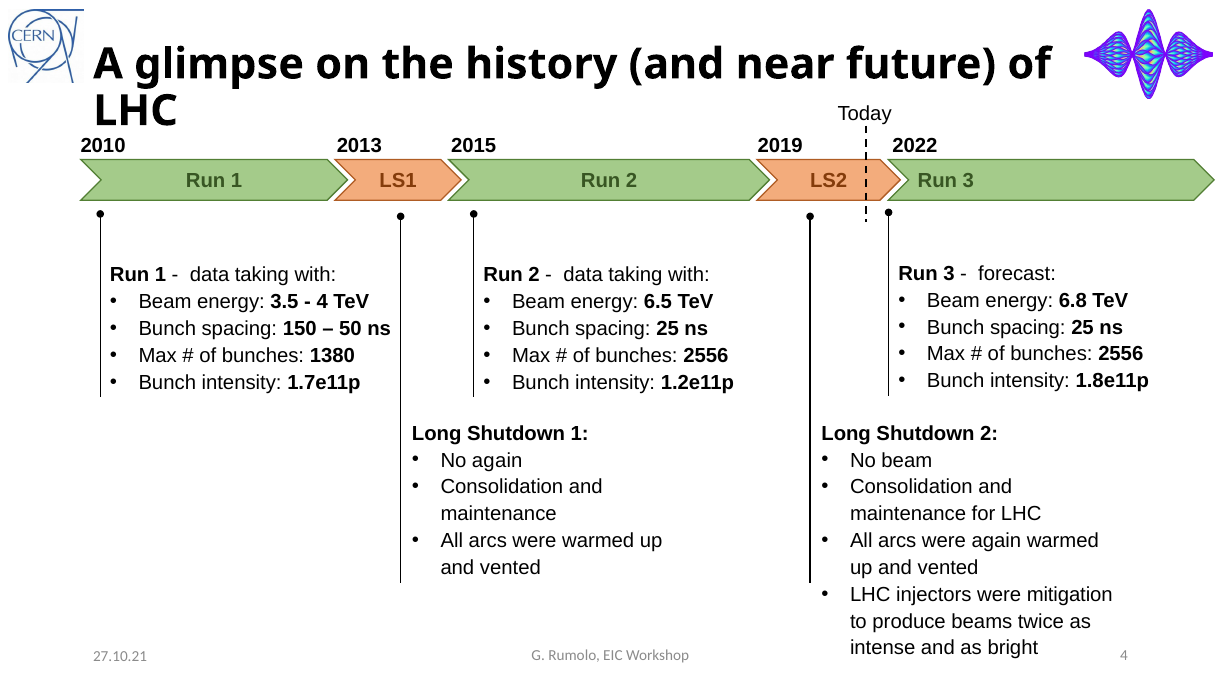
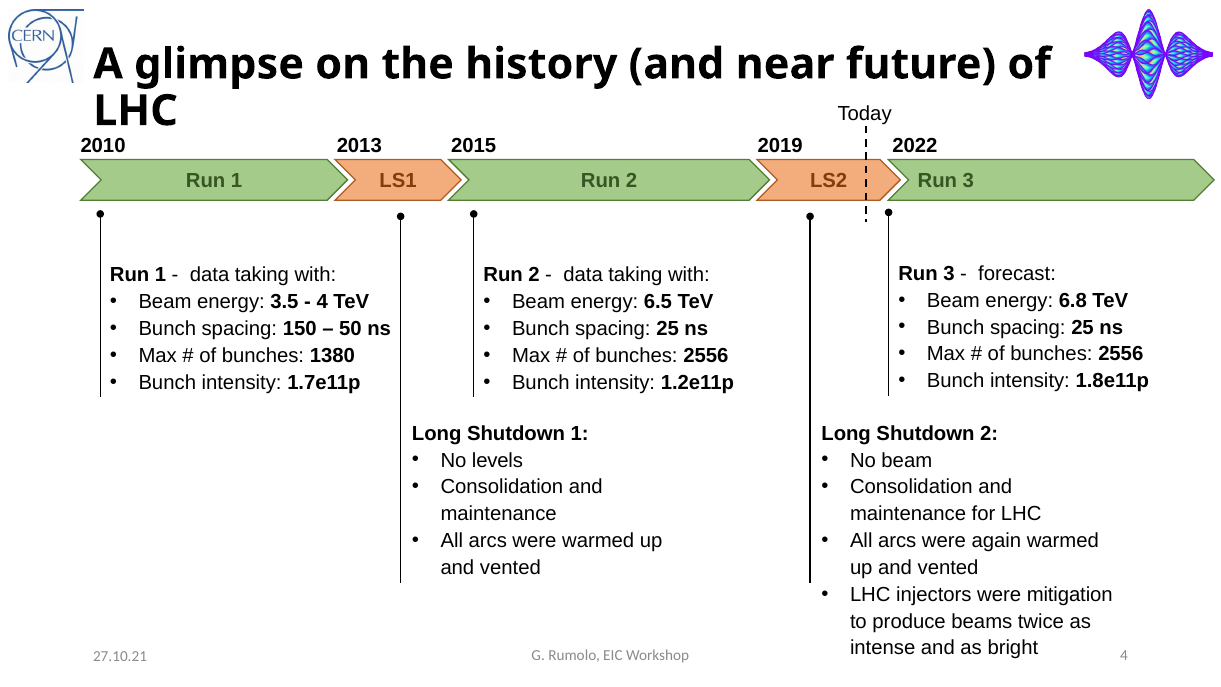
No again: again -> levels
